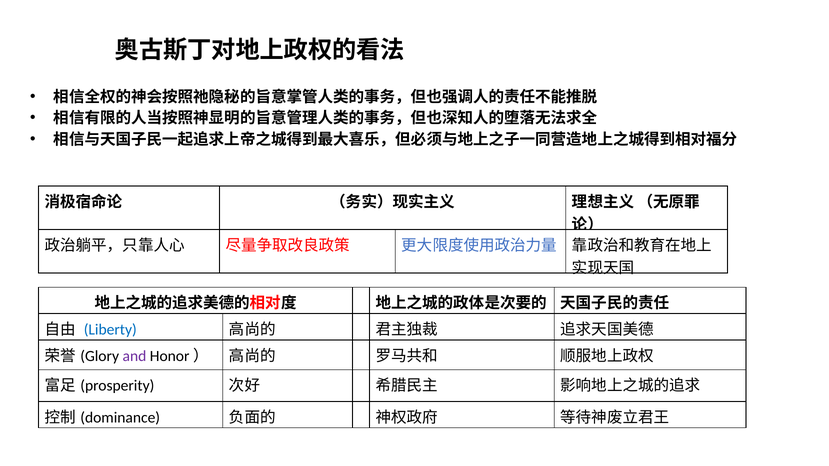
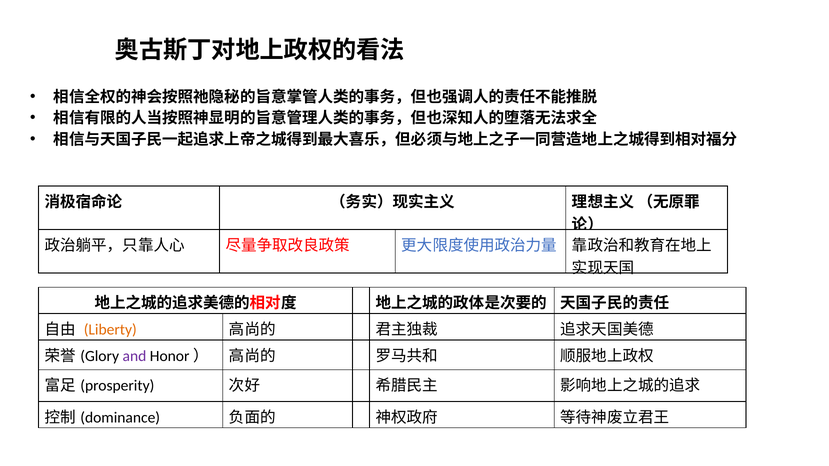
Liberty colour: blue -> orange
